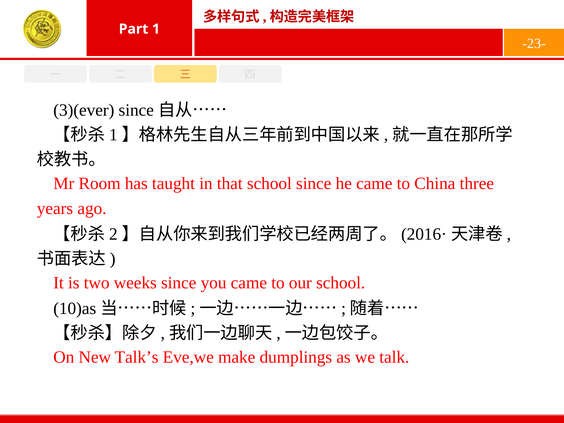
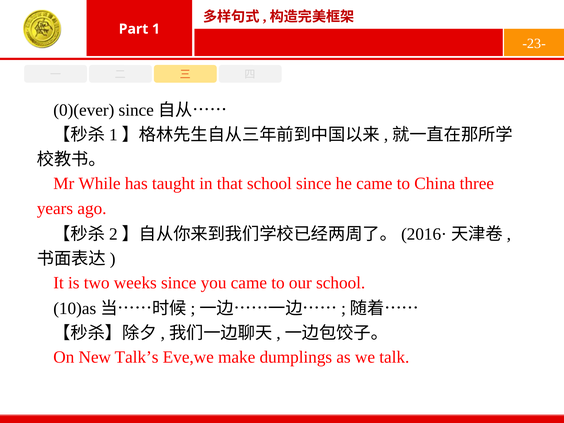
3)(ever: 3)(ever -> 0)(ever
Room: Room -> While
